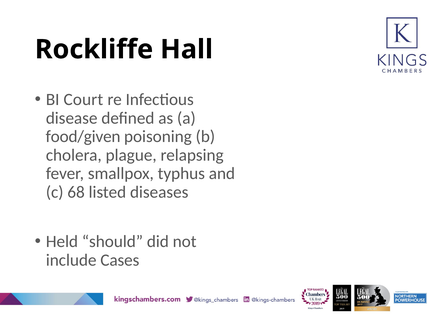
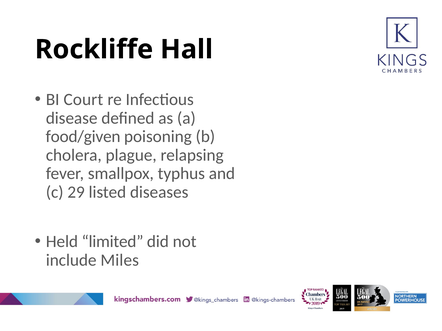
68: 68 -> 29
should: should -> limited
Cases: Cases -> Miles
